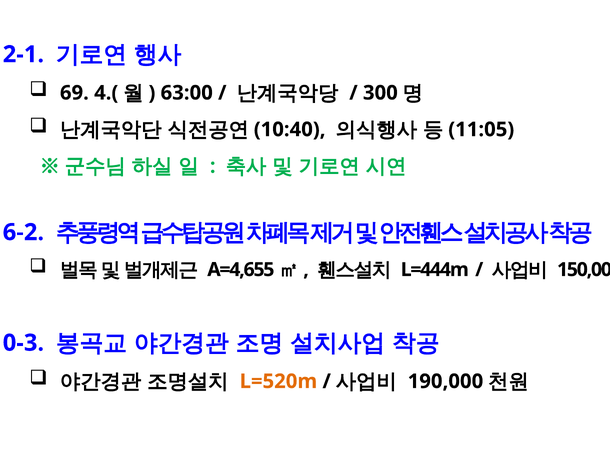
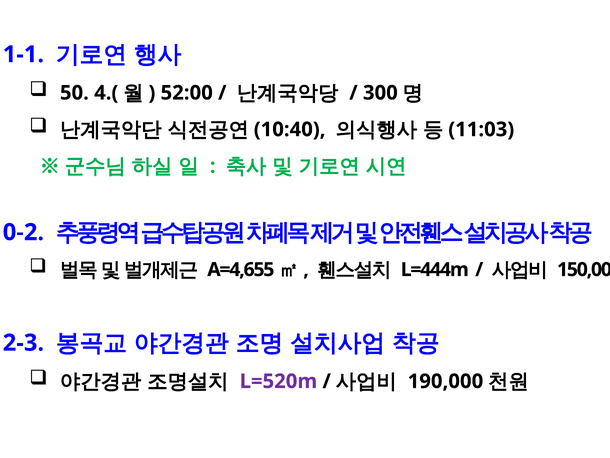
2-1: 2-1 -> 1-1
69: 69 -> 50
63:00: 63:00 -> 52:00
11:05: 11:05 -> 11:03
6-2: 6-2 -> 0-2
0-3: 0-3 -> 2-3
L=520m colour: orange -> purple
